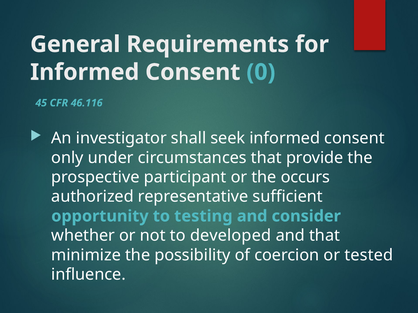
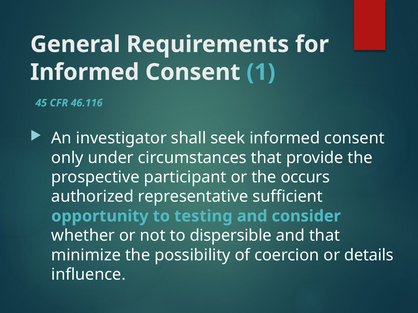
0: 0 -> 1
developed: developed -> dispersible
tested: tested -> details
